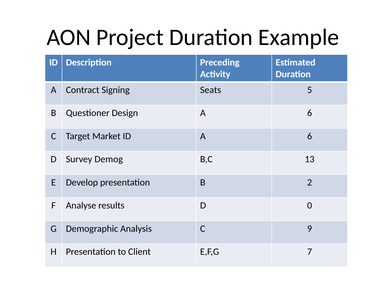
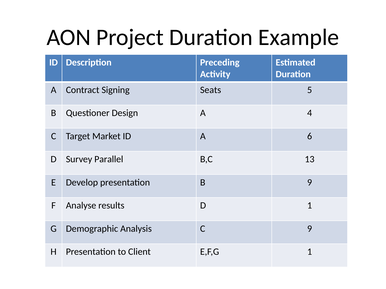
Design A 6: 6 -> 4
Demog: Demog -> Parallel
B 2: 2 -> 9
D 0: 0 -> 1
E,F,G 7: 7 -> 1
